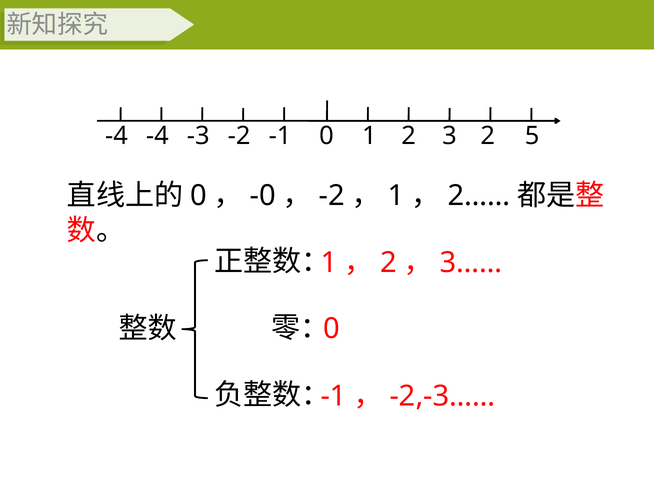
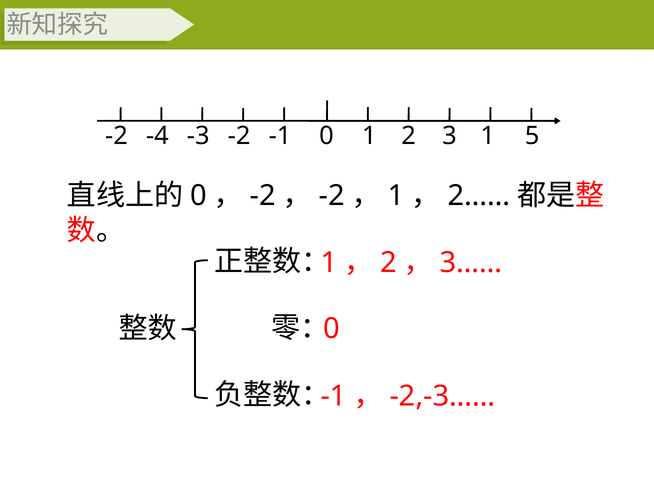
-4 at (116, 136): -4 -> -2
3 2: 2 -> 1
-0 at (263, 196): -0 -> -2
